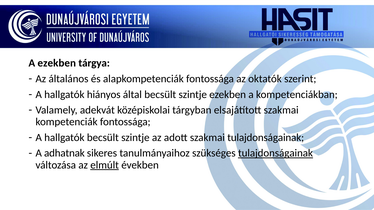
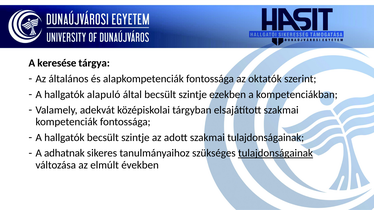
A ezekben: ezekben -> keresése
hiányos: hiányos -> alapuló
elmúlt underline: present -> none
